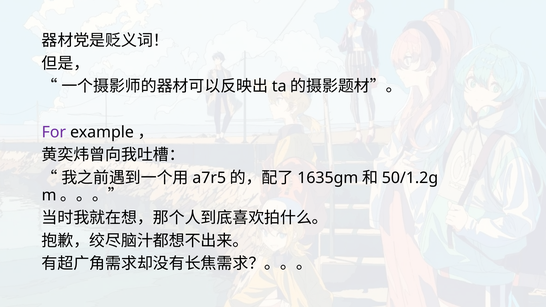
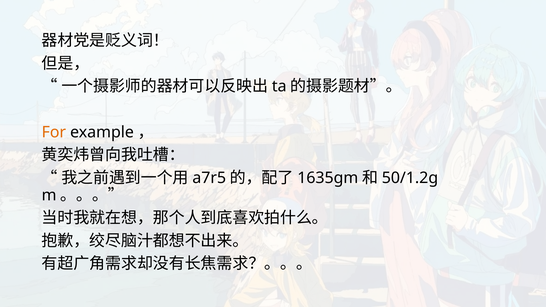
For colour: purple -> orange
